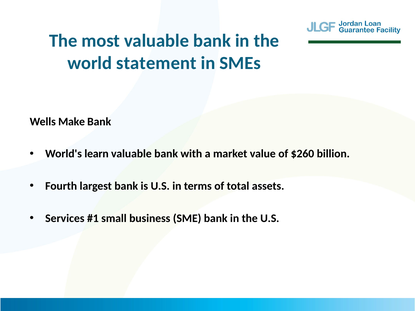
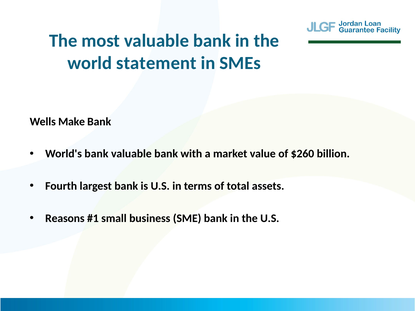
World's learn: learn -> bank
Services: Services -> Reasons
